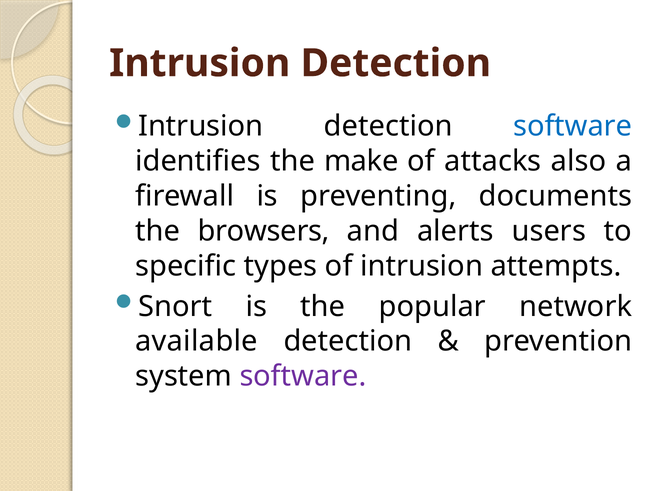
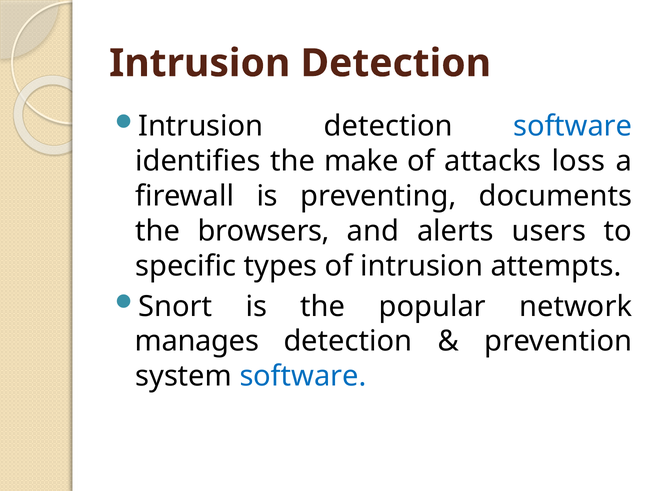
also: also -> loss
available: available -> manages
software at (303, 376) colour: purple -> blue
